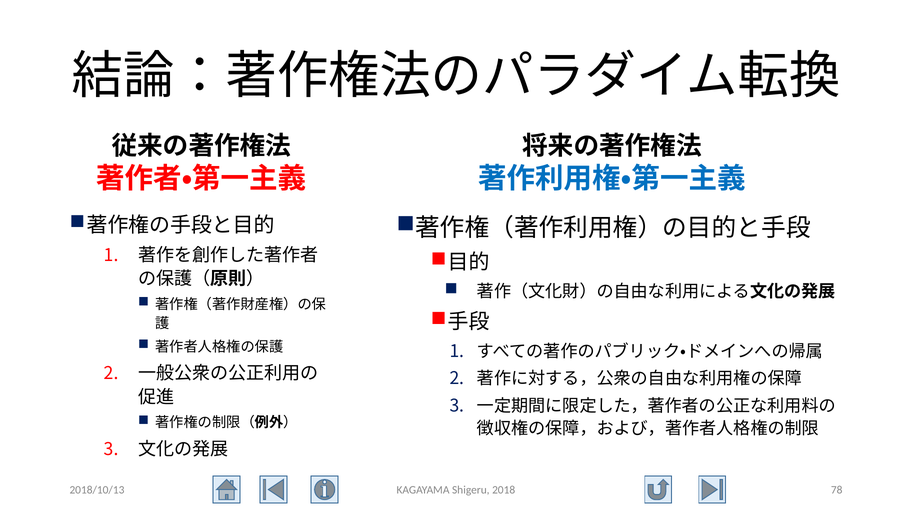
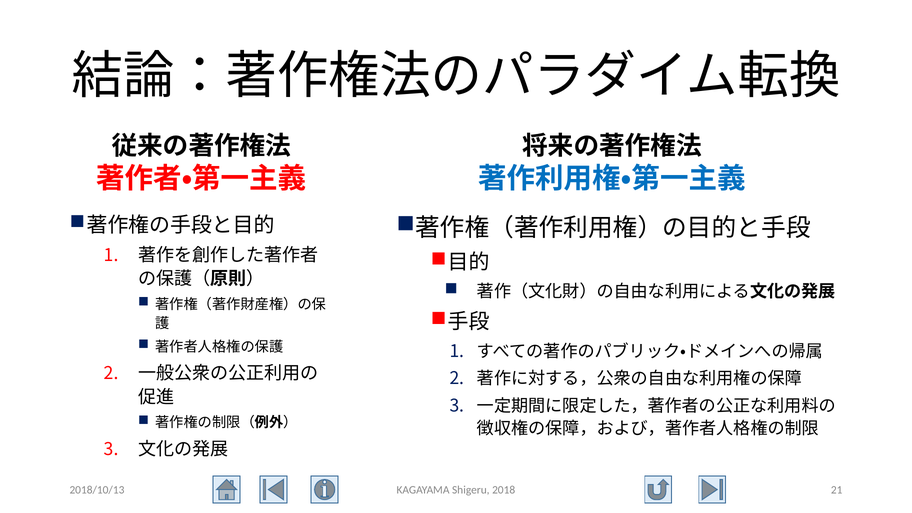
78: 78 -> 21
